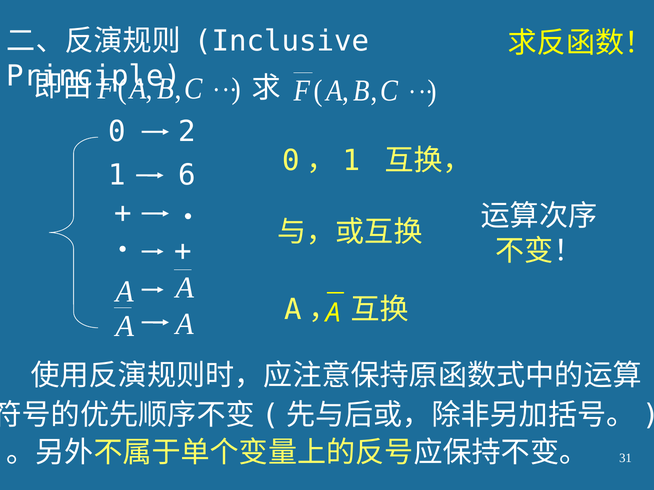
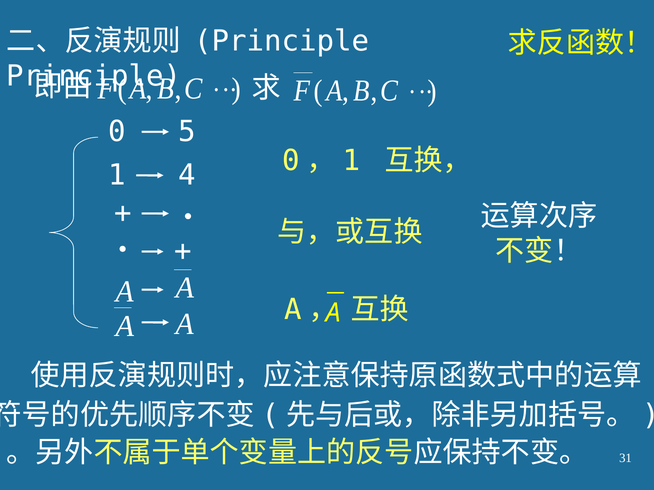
Inclusive at (282, 41): Inclusive -> Principle
2: 2 -> 5
6: 6 -> 4
